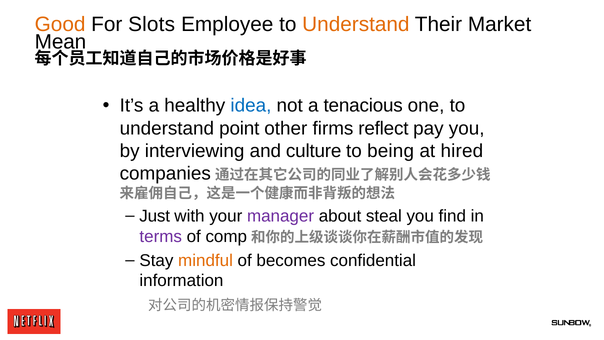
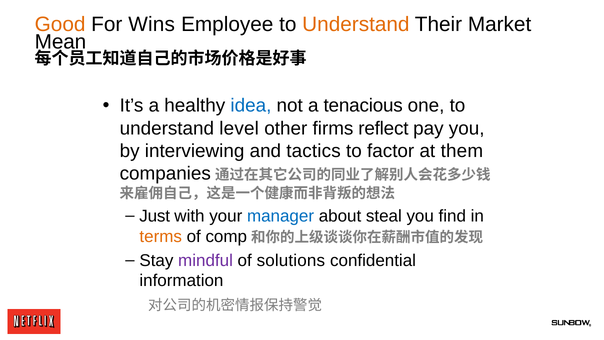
Slots: Slots -> Wins
point: point -> level
culture: culture -> tactics
being: being -> factor
hired: hired -> them
manager colour: purple -> blue
terms colour: purple -> orange
mindful colour: orange -> purple
becomes: becomes -> solutions
